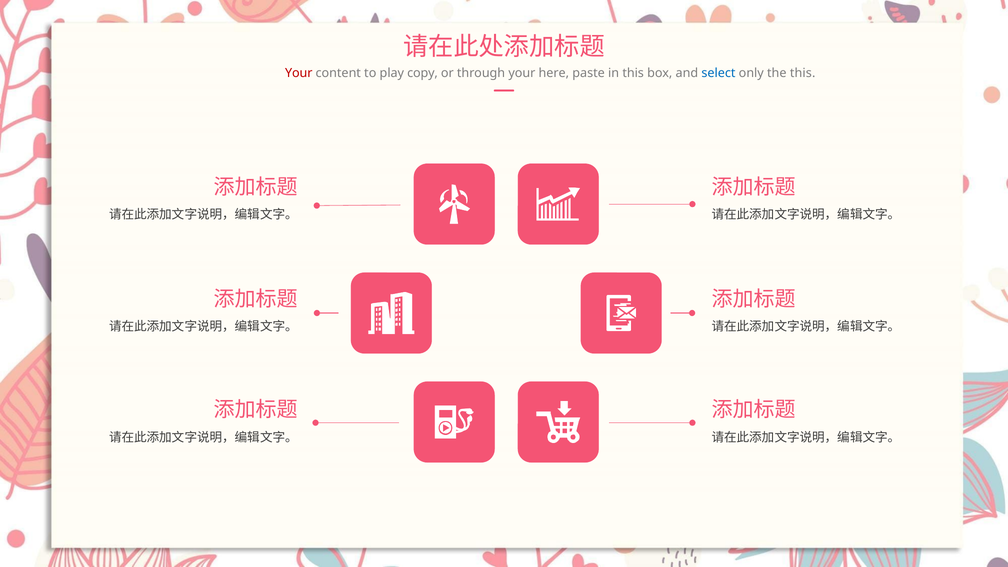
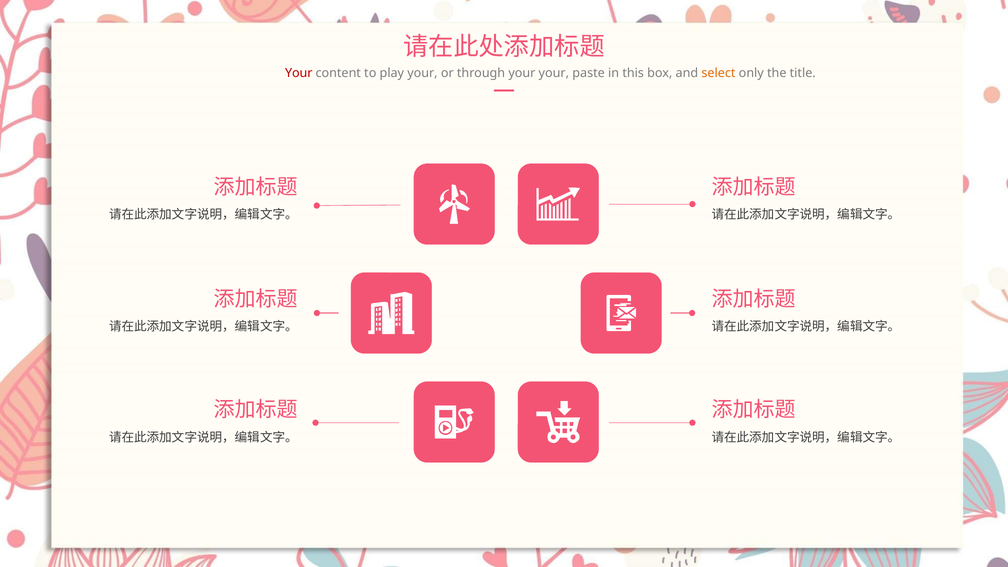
play copy: copy -> your
your here: here -> your
select colour: blue -> orange
the this: this -> title
